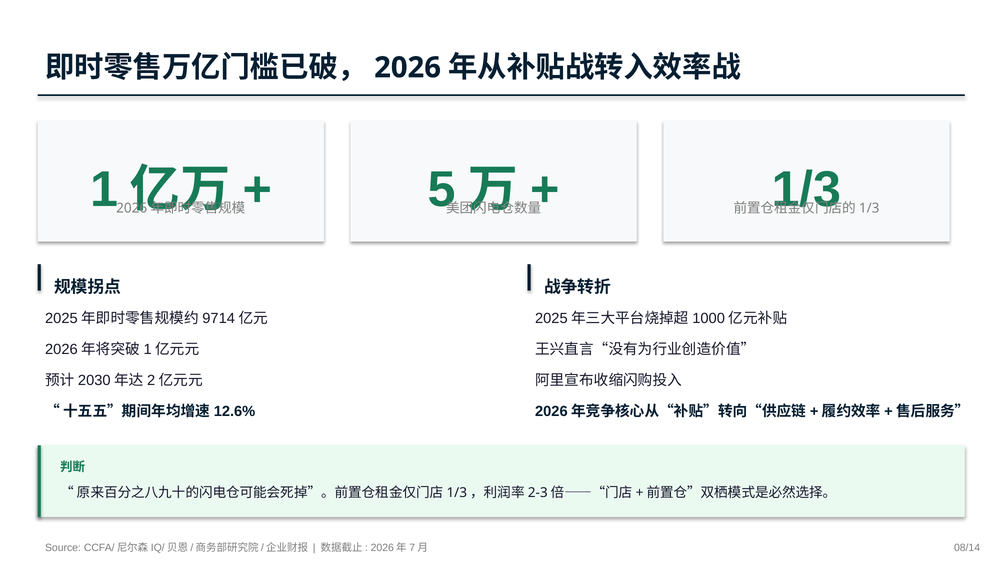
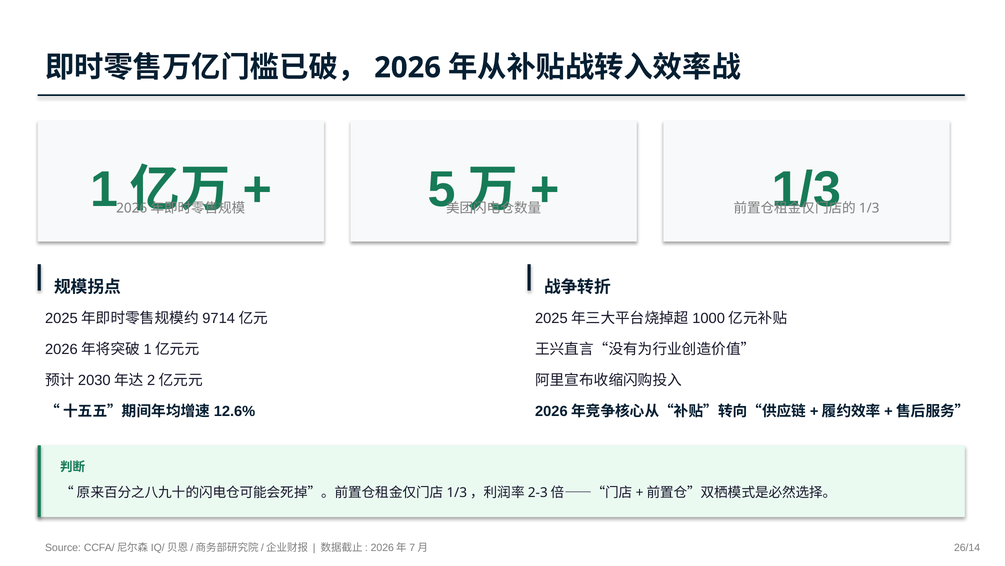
08/14: 08/14 -> 26/14
